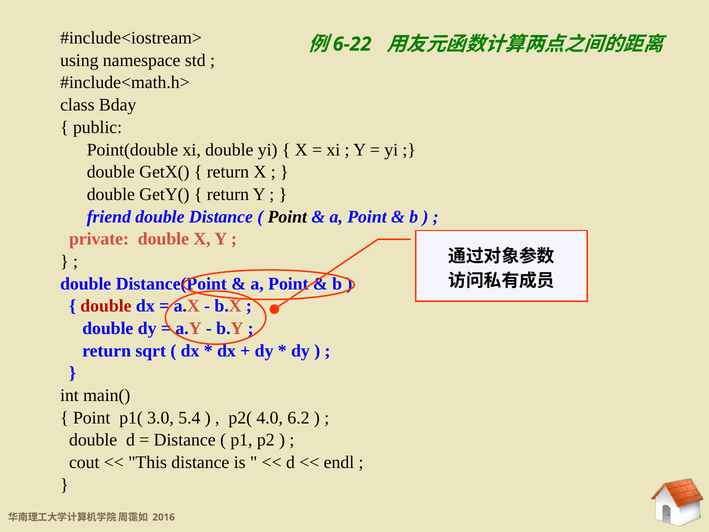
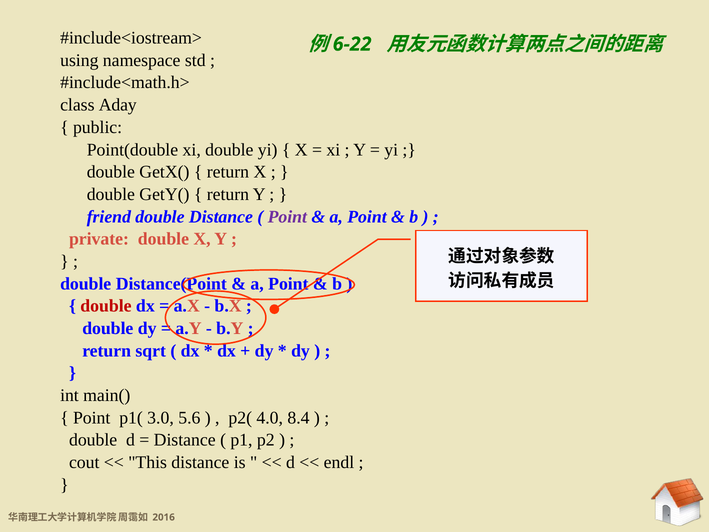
Bday: Bday -> Aday
Point at (287, 217) colour: black -> purple
5.4: 5.4 -> 5.6
6.2: 6.2 -> 8.4
